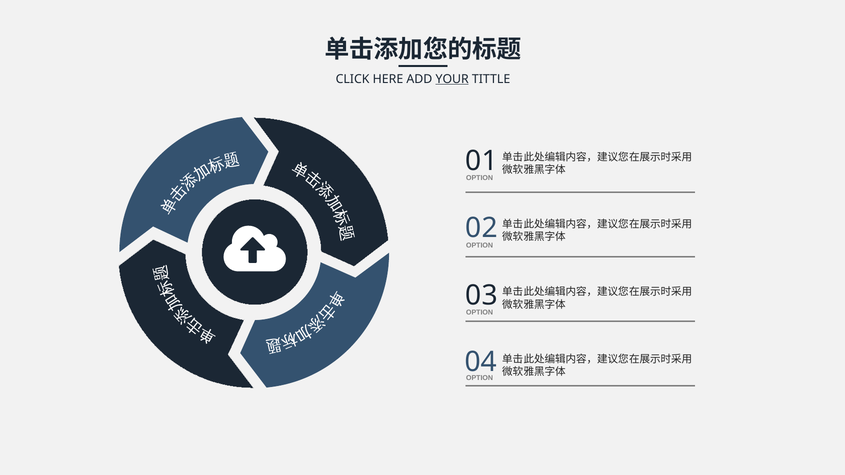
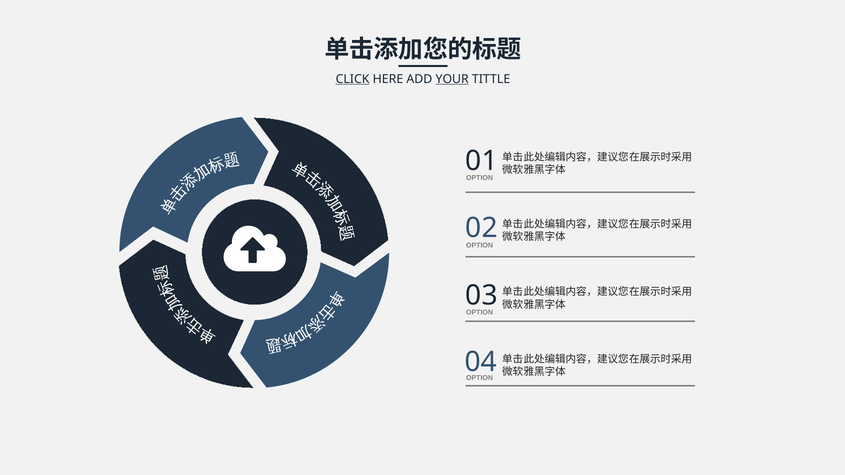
CLICK underline: none -> present
